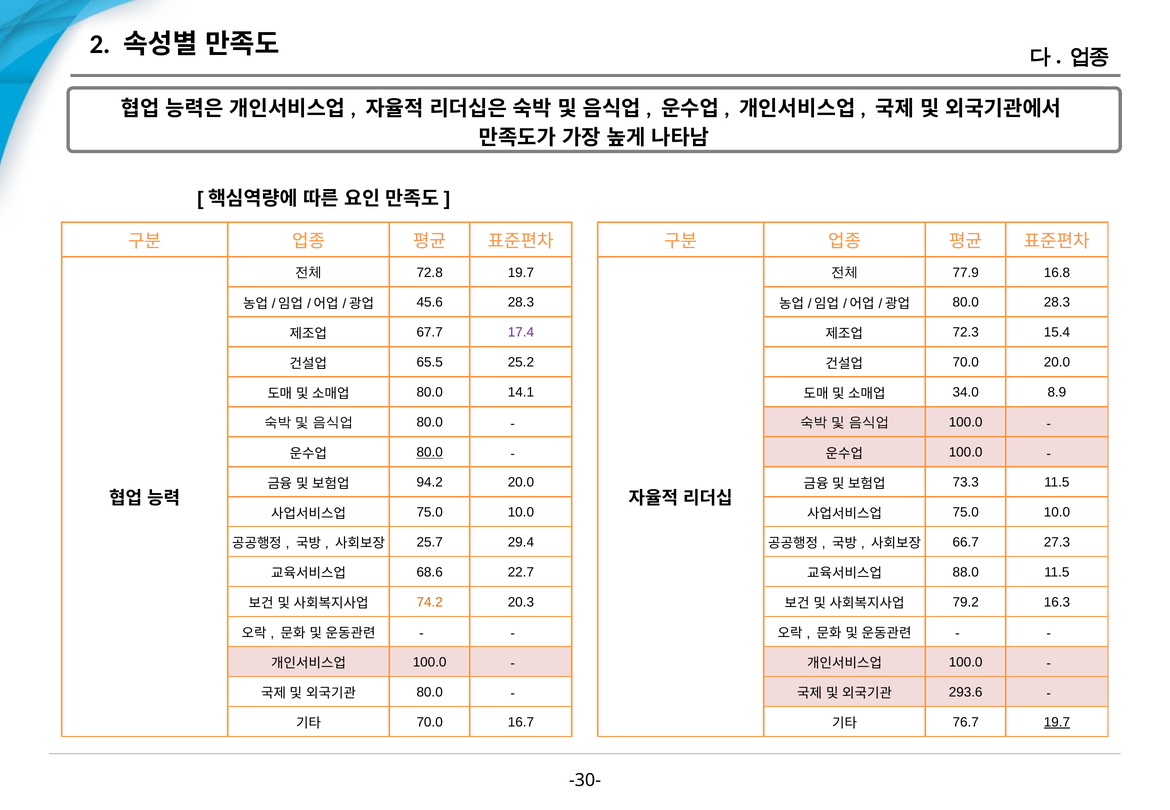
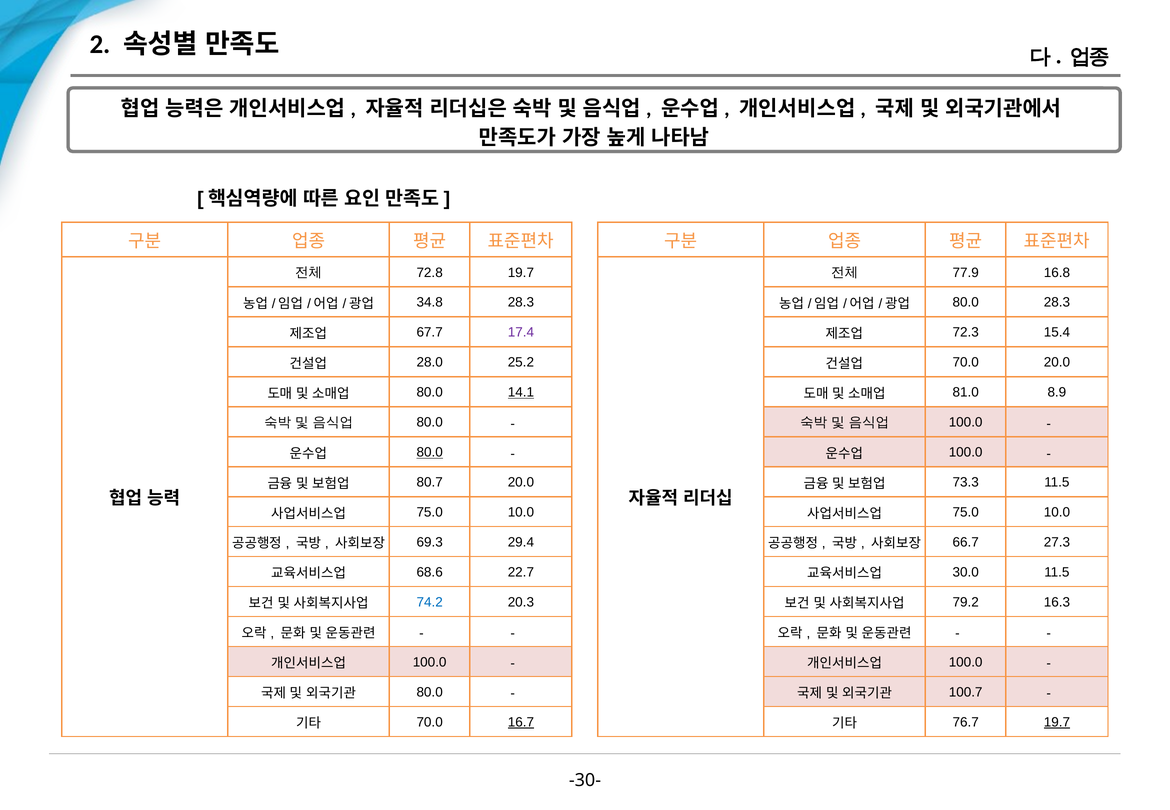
45.6: 45.6 -> 34.8
65.5: 65.5 -> 28.0
14.1 underline: none -> present
34.0: 34.0 -> 81.0
94.2: 94.2 -> 80.7
25.7: 25.7 -> 69.3
88.0: 88.0 -> 30.0
74.2 colour: orange -> blue
293.6: 293.6 -> 100.7
16.7 underline: none -> present
